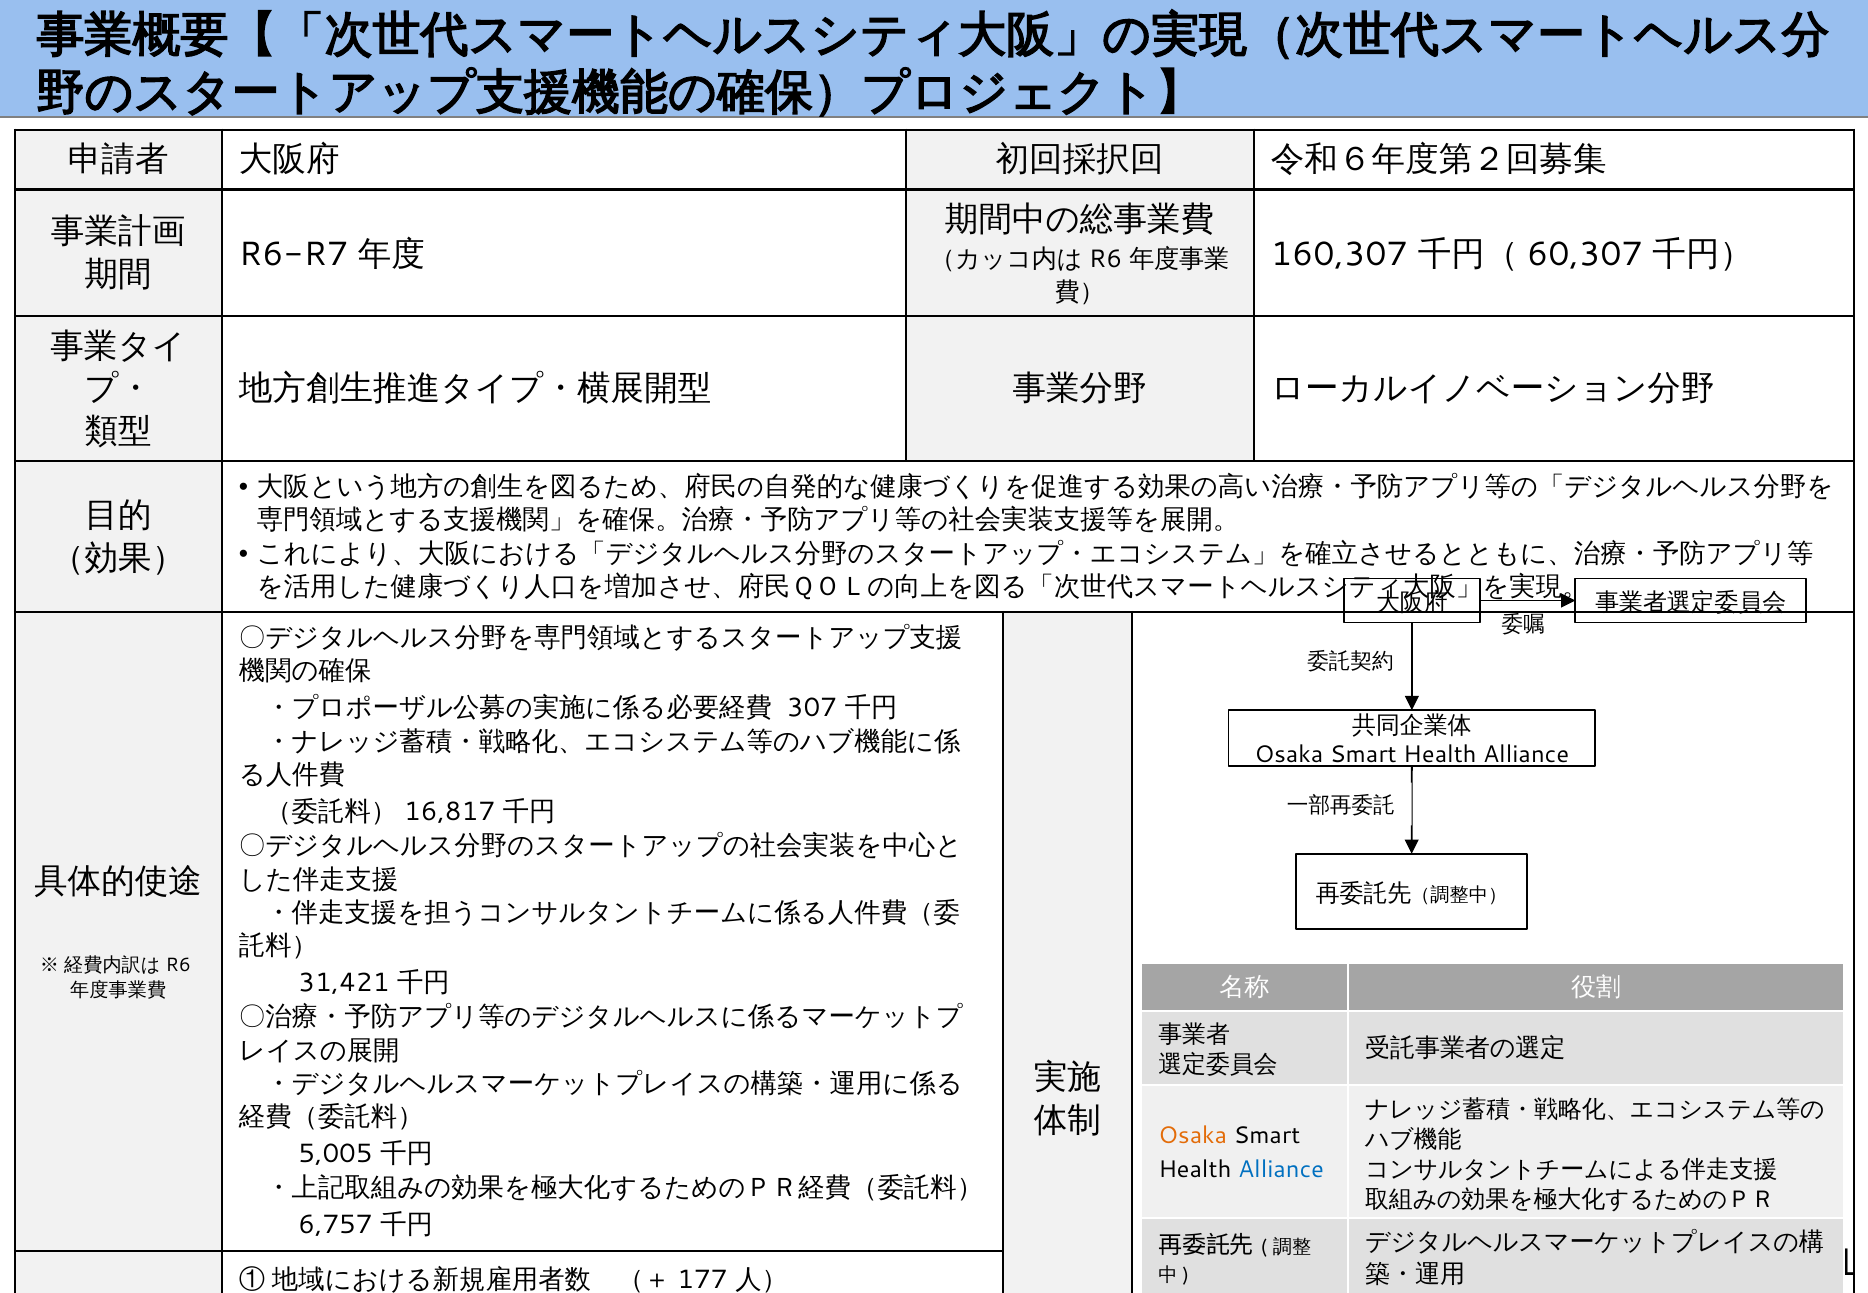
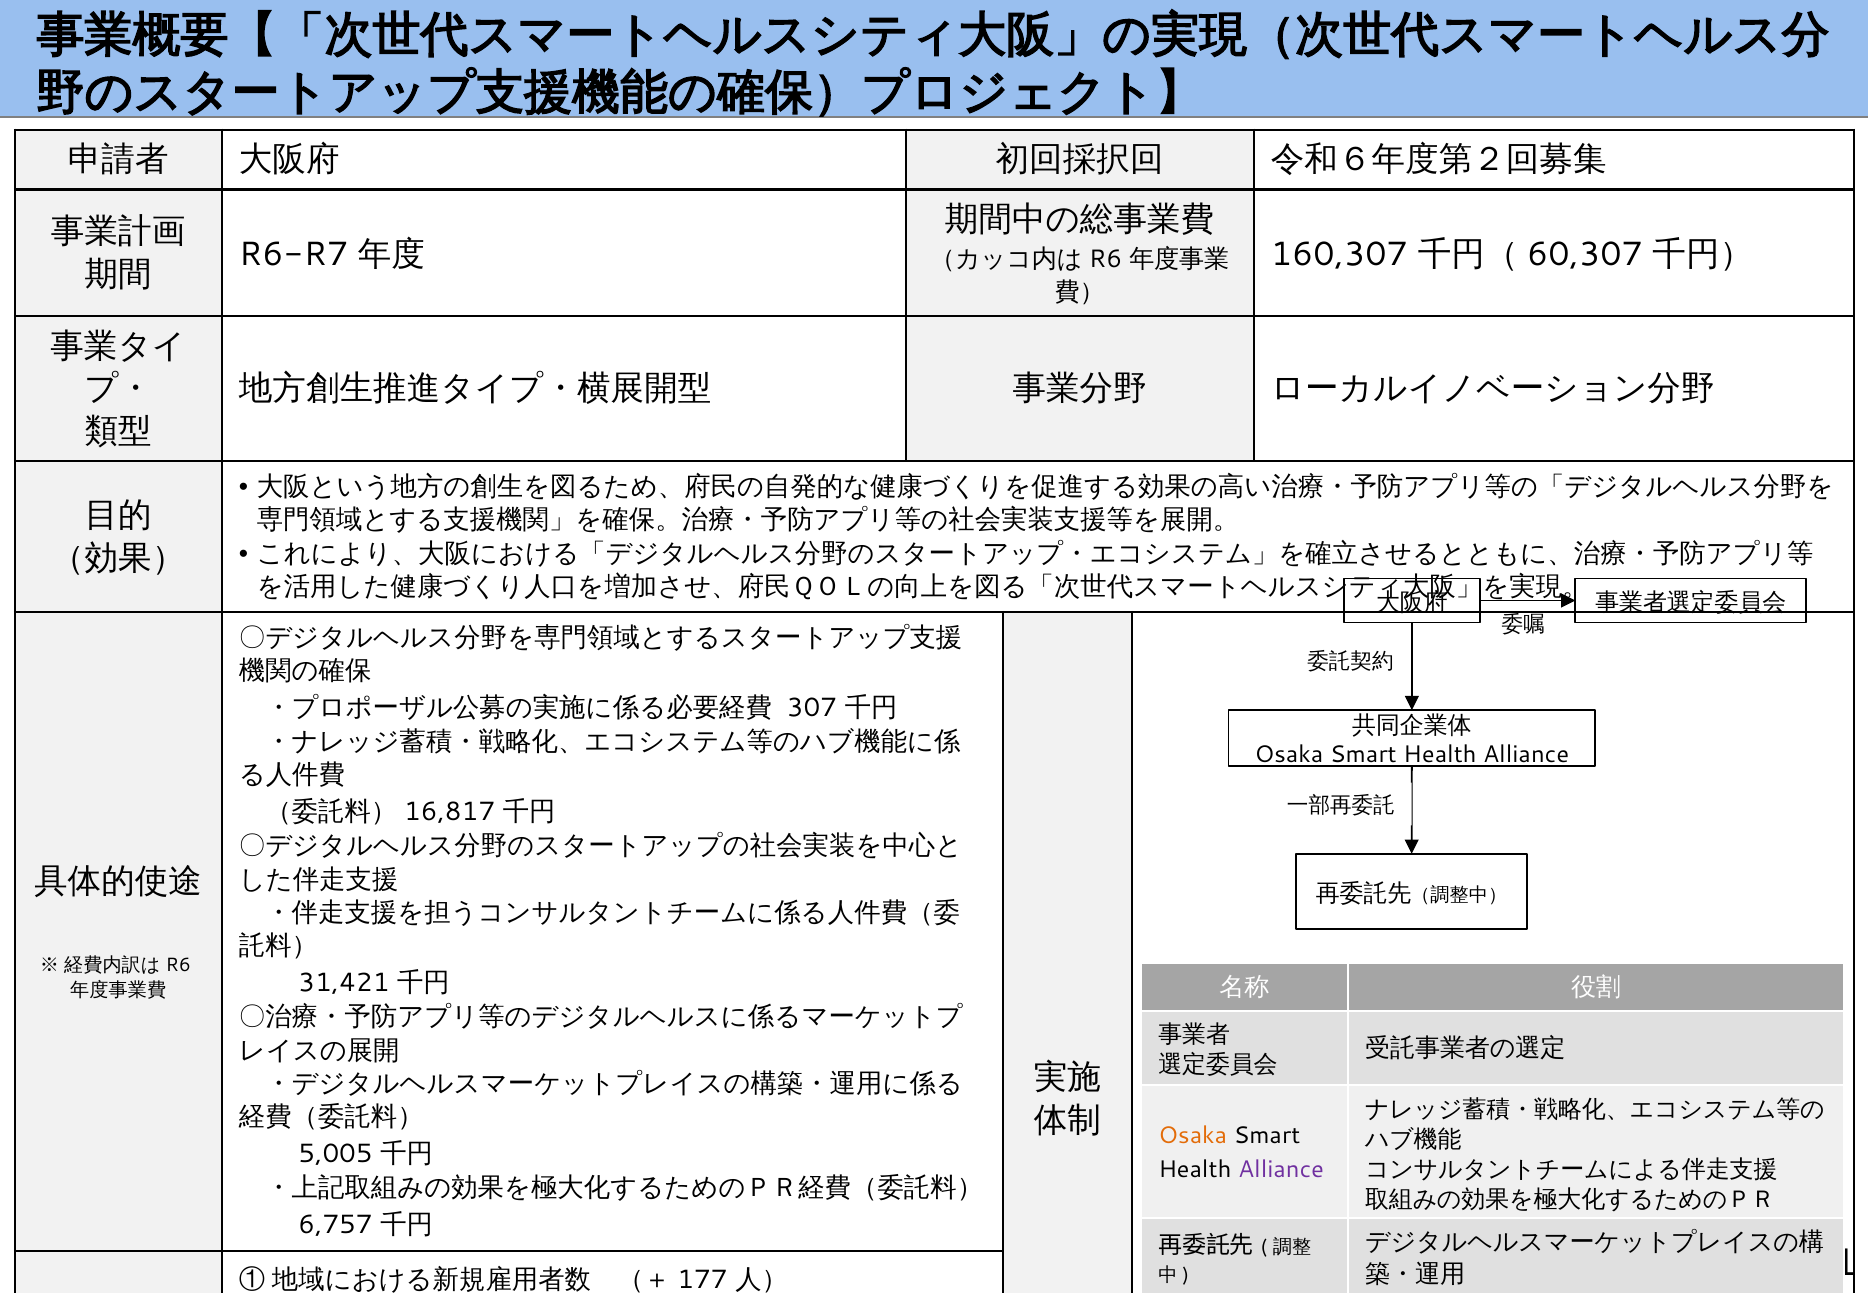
Alliance at (1281, 1170) colour: blue -> purple
